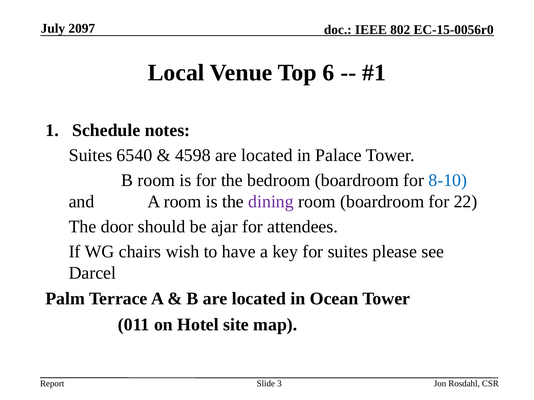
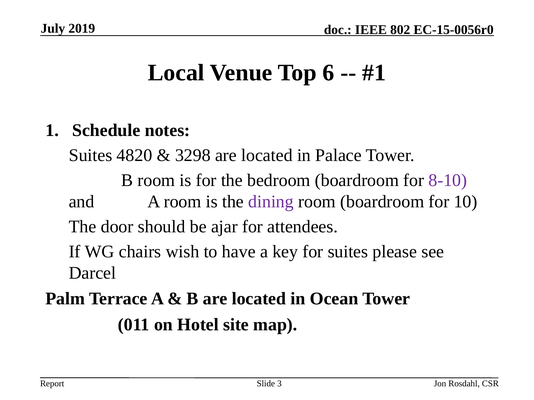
2097: 2097 -> 2019
6540: 6540 -> 4820
4598: 4598 -> 3298
8-10 colour: blue -> purple
22: 22 -> 10
